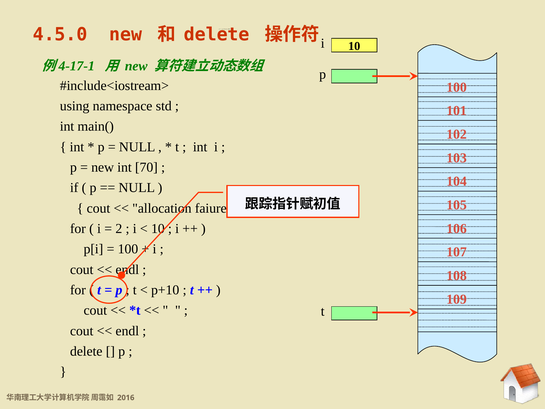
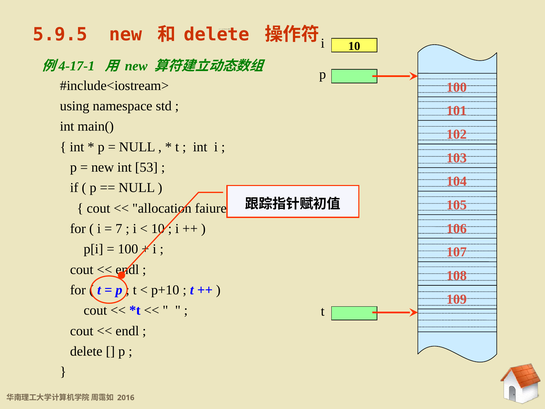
4.5.0: 4.5.0 -> 5.9.5
70: 70 -> 53
2: 2 -> 7
